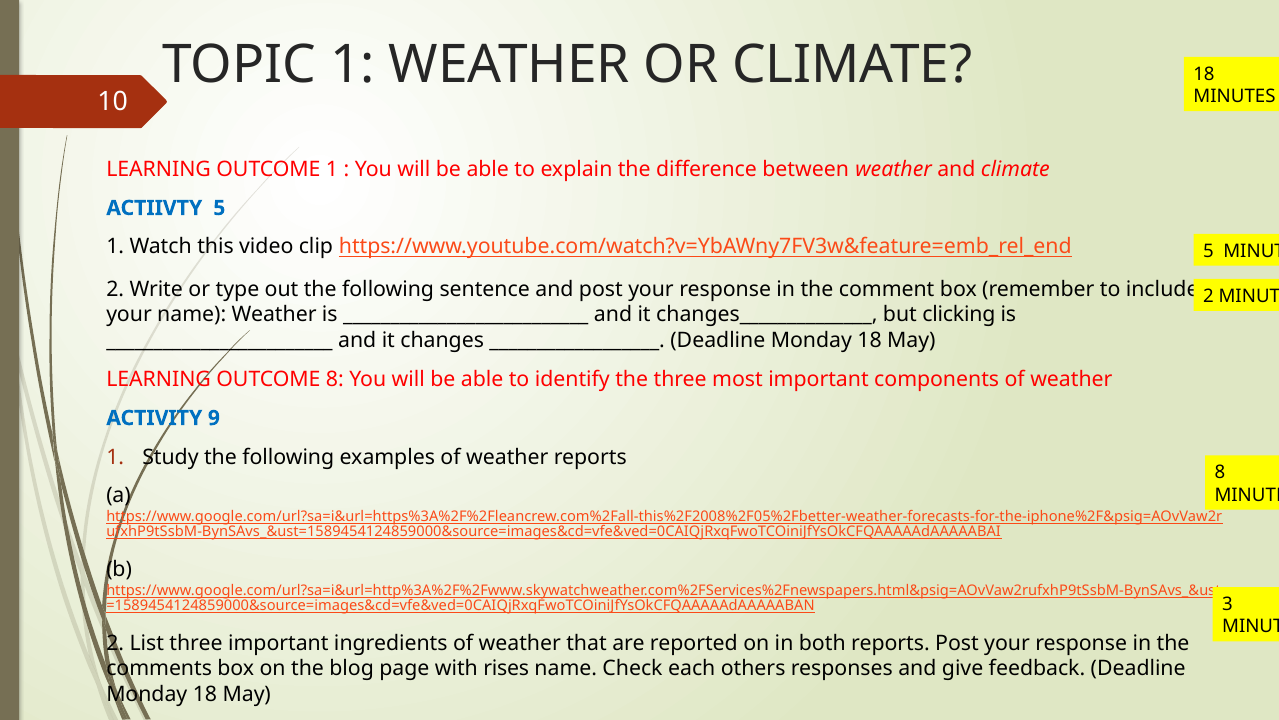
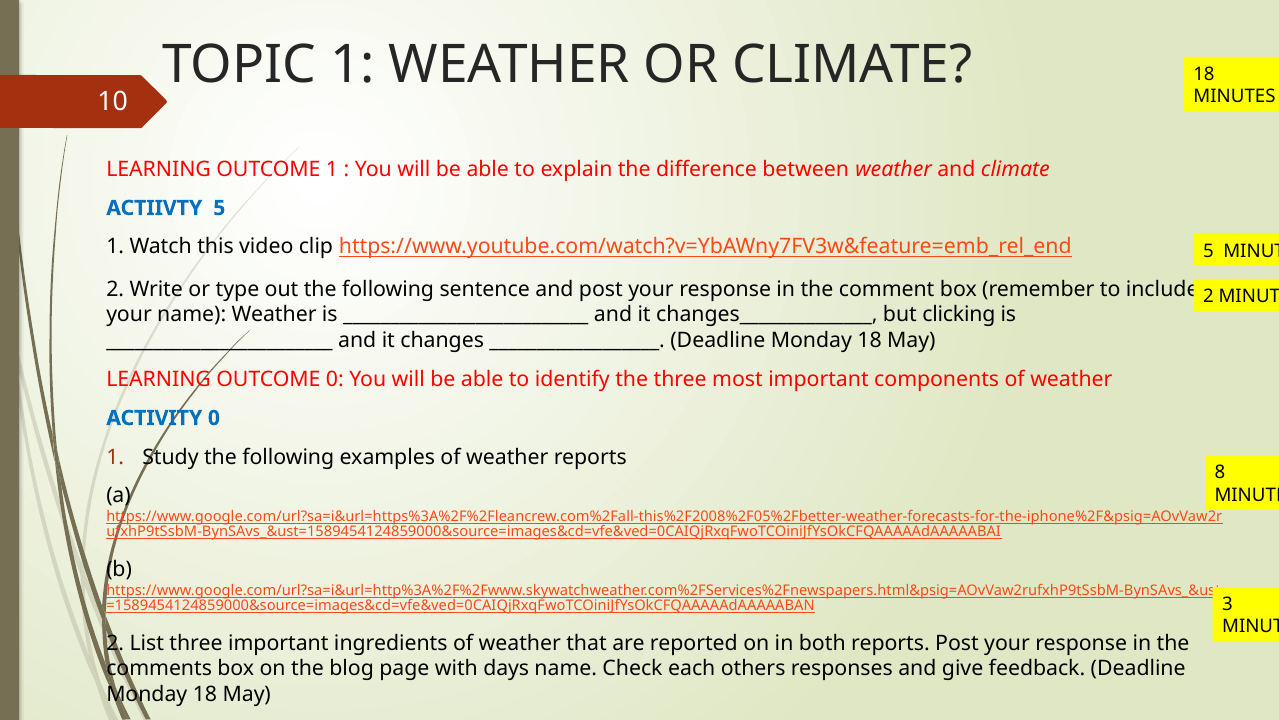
OUTCOME 8: 8 -> 0
ACTIVITY 9: 9 -> 0
rises: rises -> days
